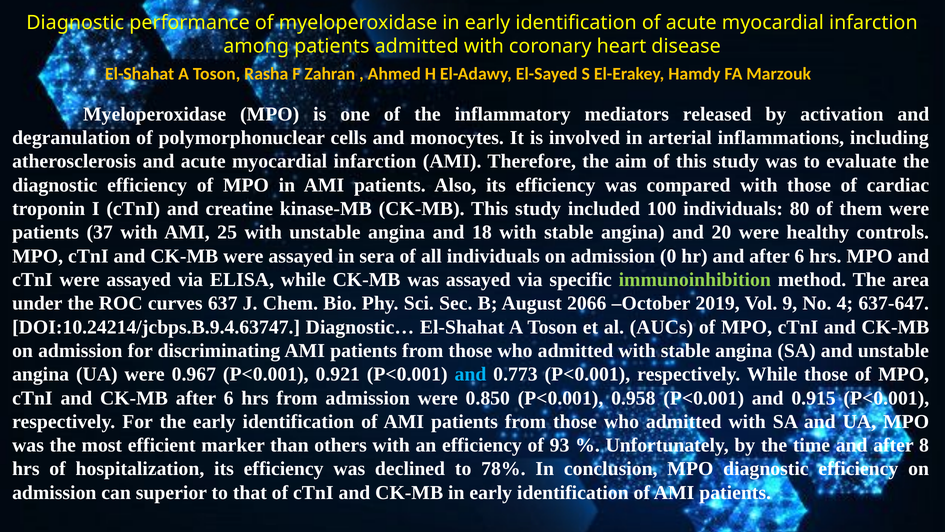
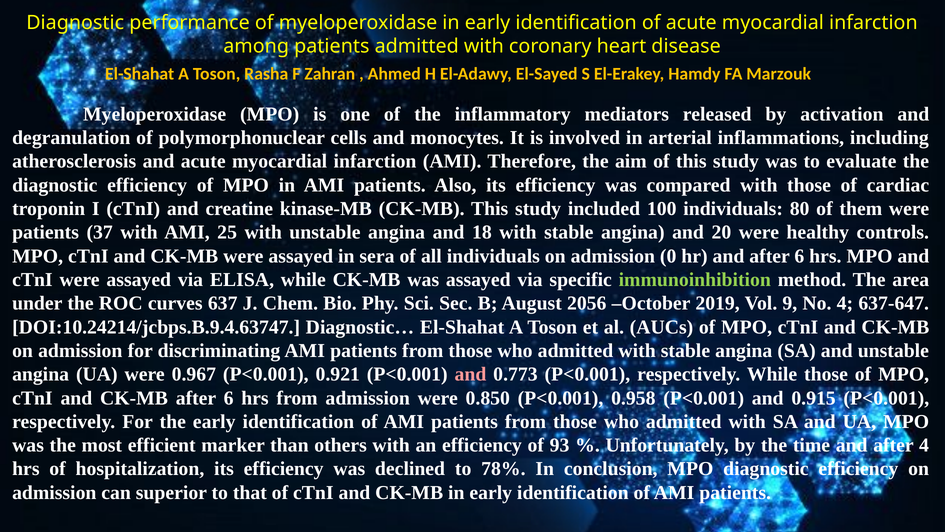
2066: 2066 -> 2056
and at (470, 374) colour: light blue -> pink
after 8: 8 -> 4
